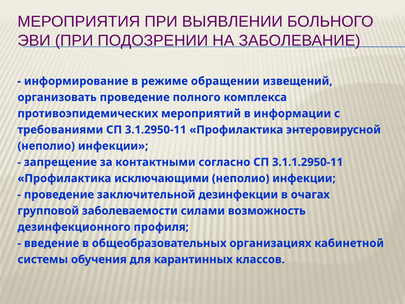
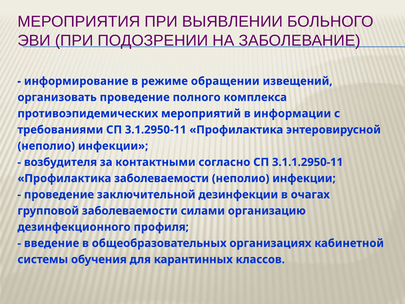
запрещение: запрещение -> возбудителя
Профилактика исключающими: исключающими -> заболеваемости
возможность: возможность -> организацию
